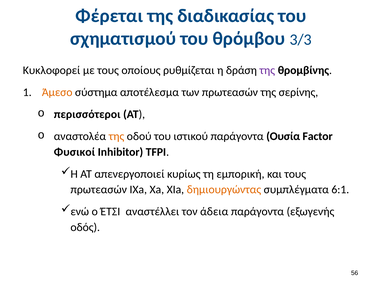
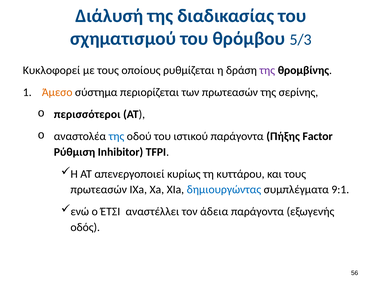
Φέρεται: Φέρεται -> Διάλυσή
3/3: 3/3 -> 5/3
αποτέλεσμα: αποτέλεσμα -> περιορίζεται
της at (116, 136) colour: orange -> blue
Ουσία: Ουσία -> Πήξης
Φυσικοί: Φυσικοί -> Ρύθμιση
εμπορική: εμπορική -> κυττάρου
δημιουργώντας colour: orange -> blue
6:1: 6:1 -> 9:1
